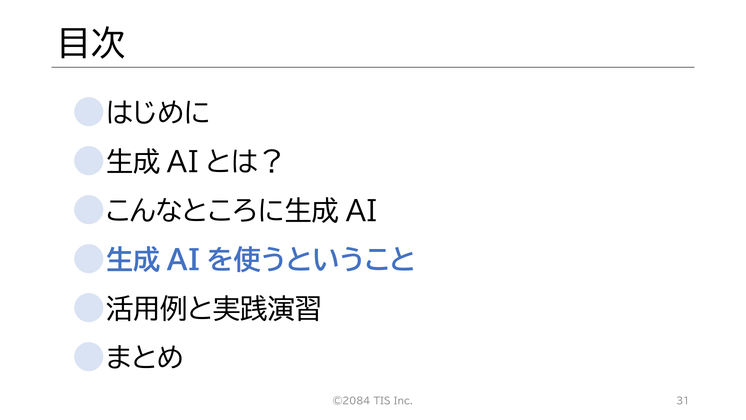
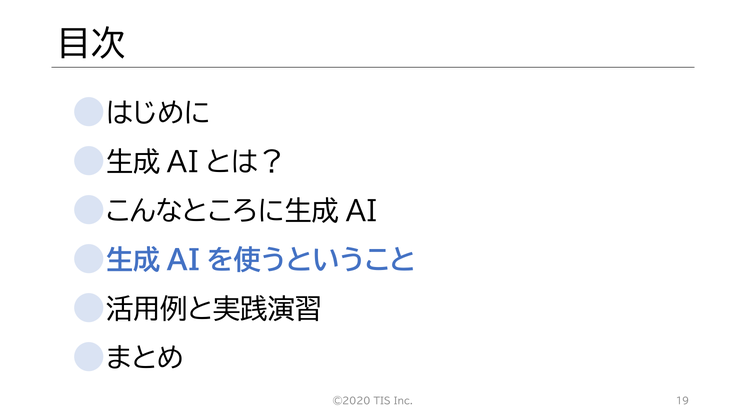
©2084: ©2084 -> ©2020
31: 31 -> 19
